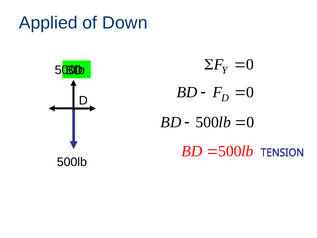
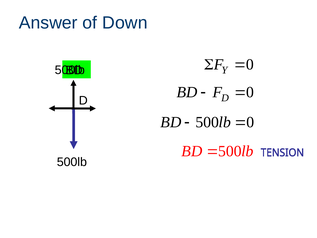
Applied: Applied -> Answer
